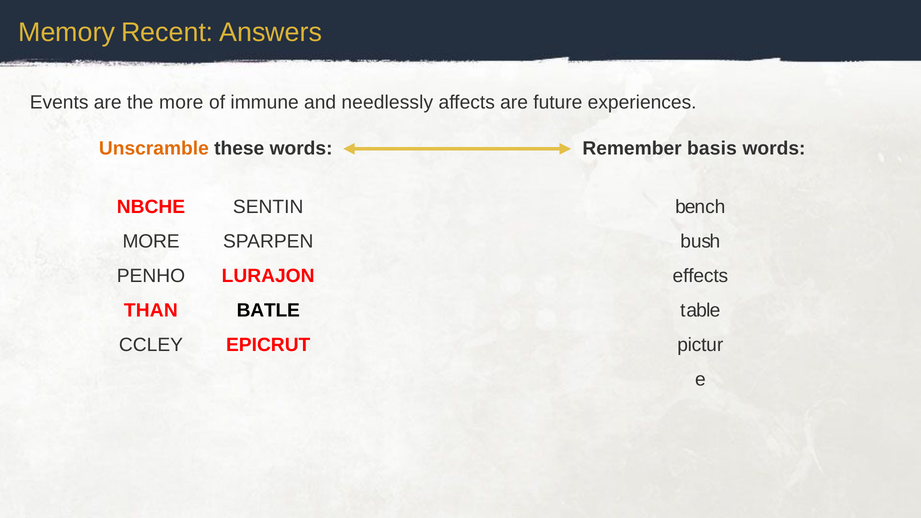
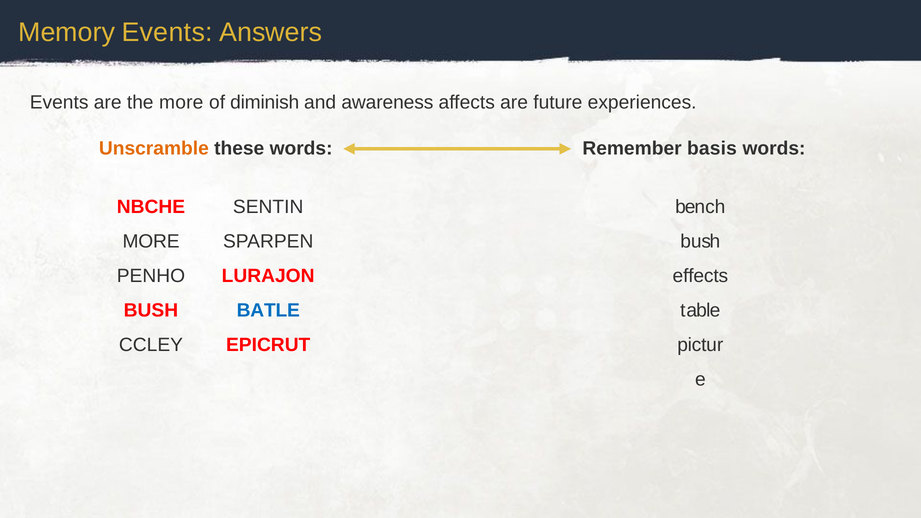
Memory Recent: Recent -> Events
immune: immune -> diminish
needlessly: needlessly -> awareness
THAN at (151, 311): THAN -> BUSH
BATLE colour: black -> blue
